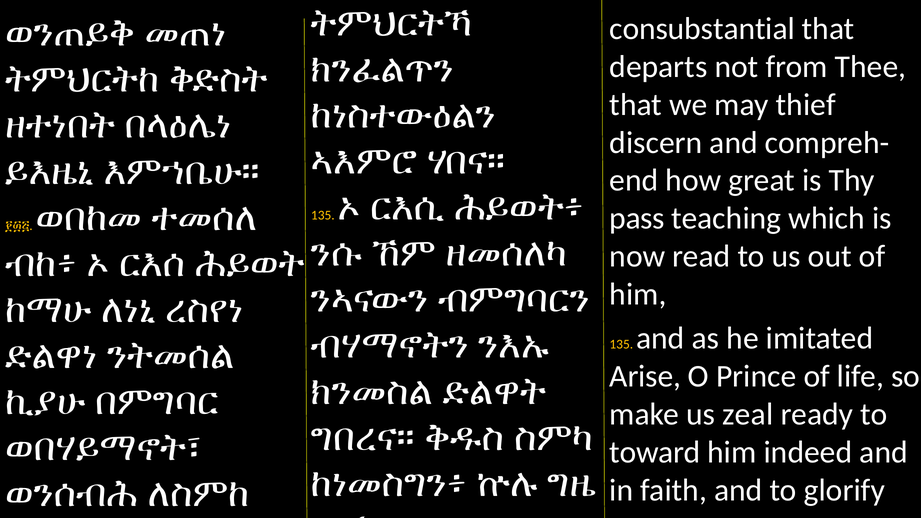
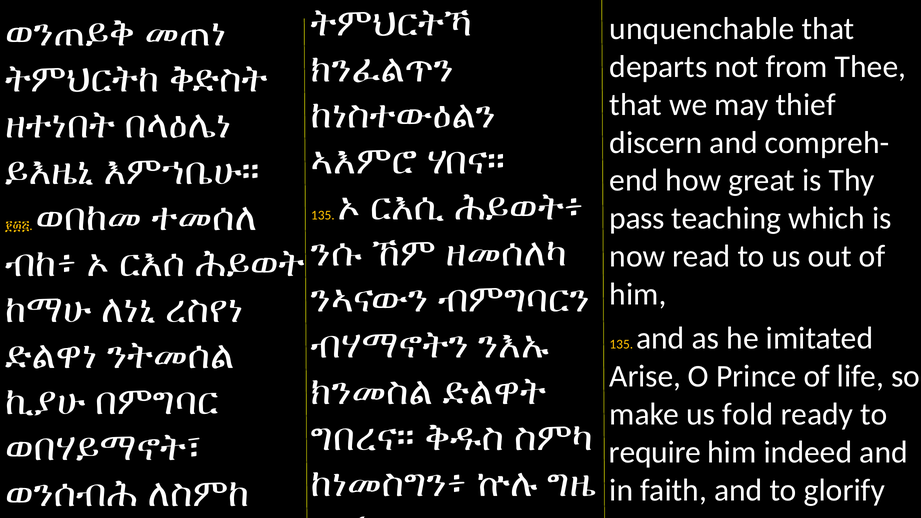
consubstantial: consubstantial -> unquenchable
zeal: zeal -> fold
toward: toward -> require
